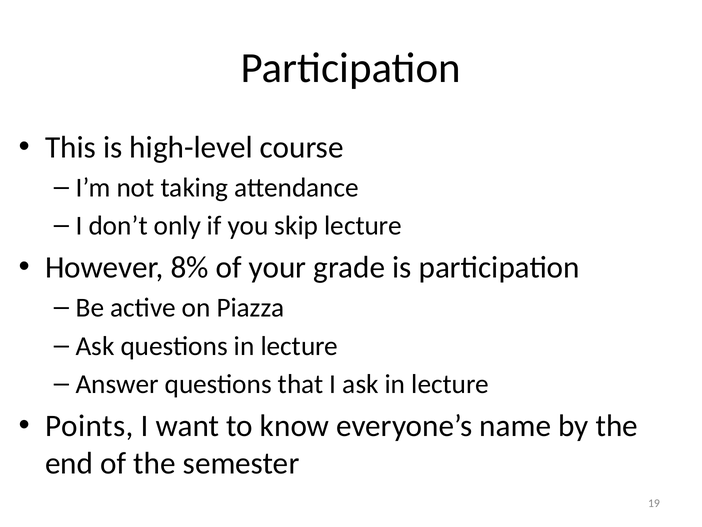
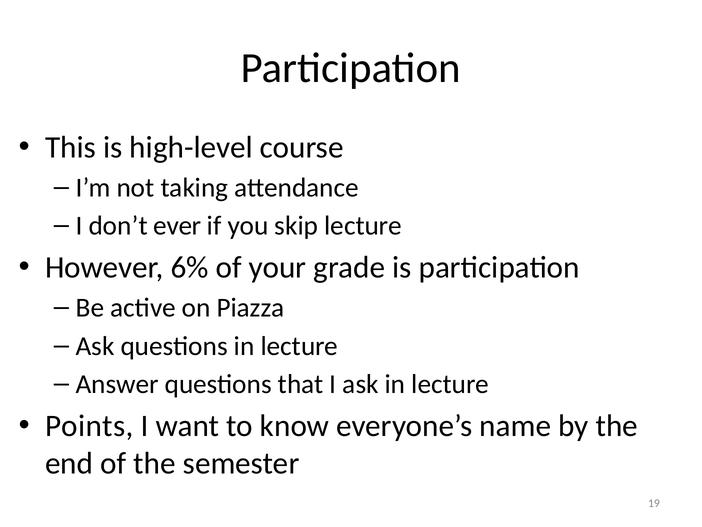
only: only -> ever
8%: 8% -> 6%
